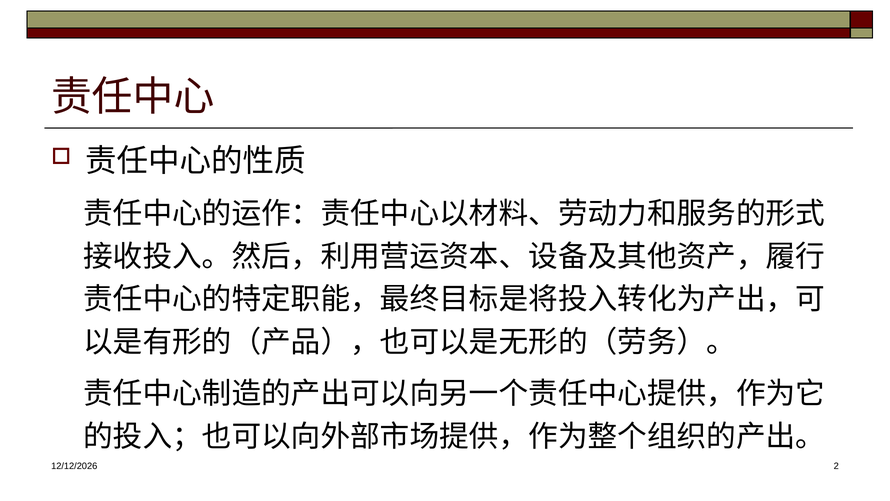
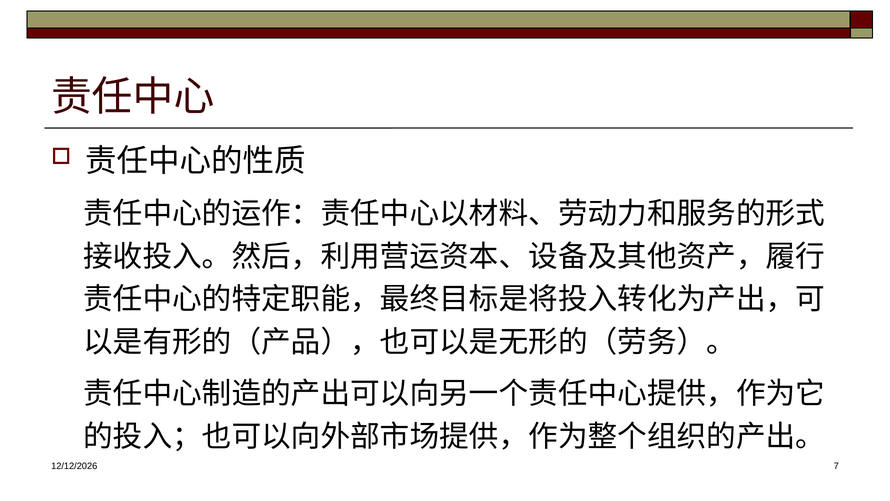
2: 2 -> 7
